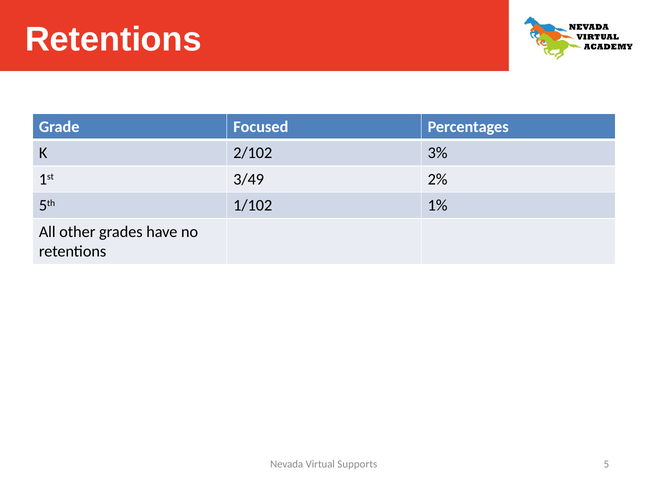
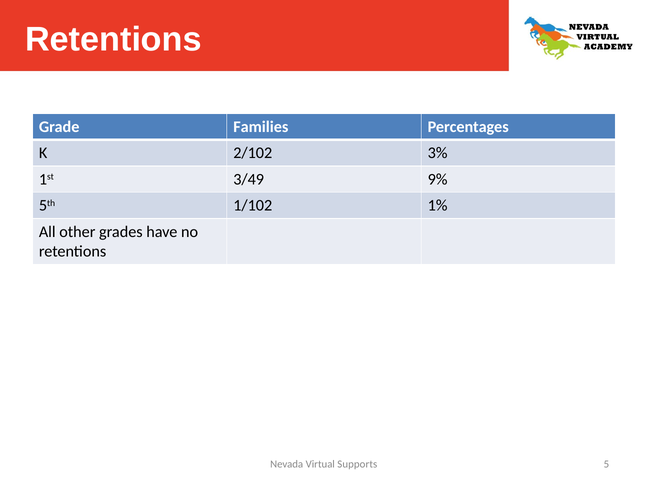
Focused: Focused -> Families
2%: 2% -> 9%
